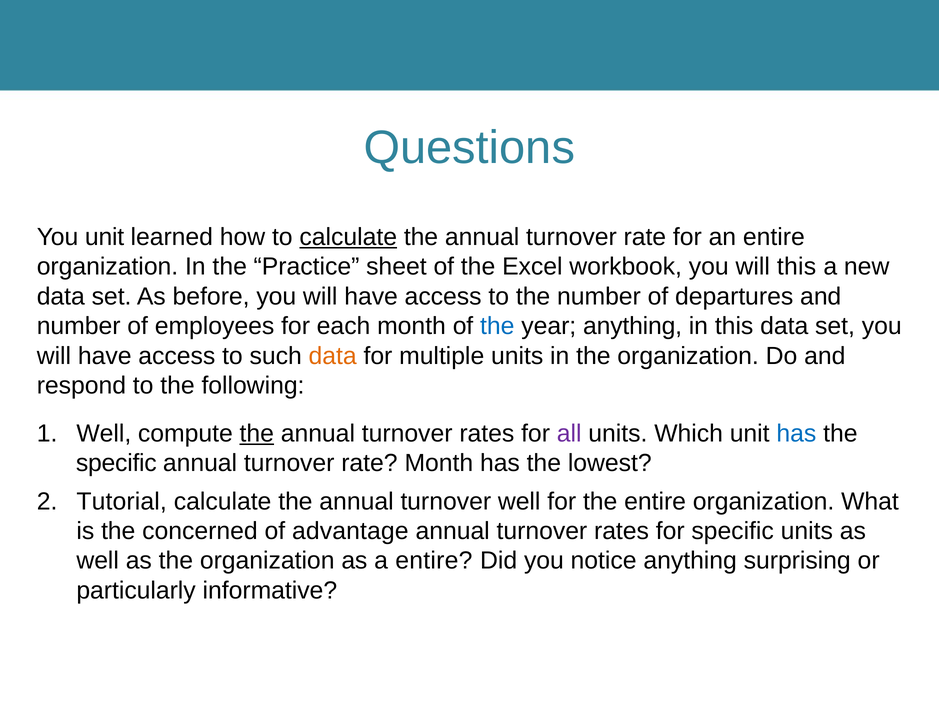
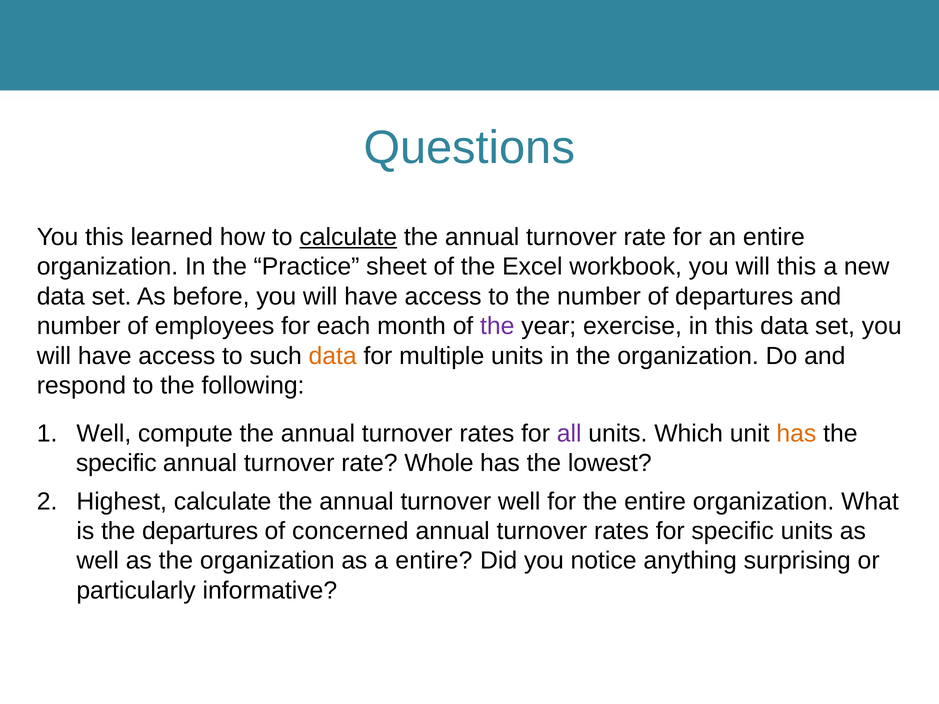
You unit: unit -> this
the at (497, 326) colour: blue -> purple
year anything: anything -> exercise
the at (257, 434) underline: present -> none
has at (796, 434) colour: blue -> orange
rate Month: Month -> Whole
Tutorial: Tutorial -> Highest
the concerned: concerned -> departures
advantage: advantage -> concerned
